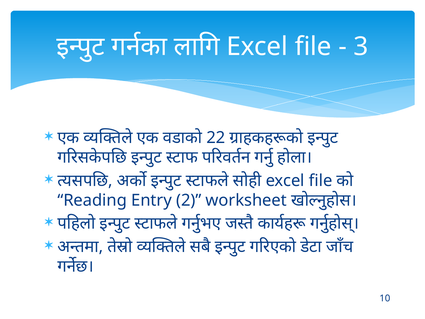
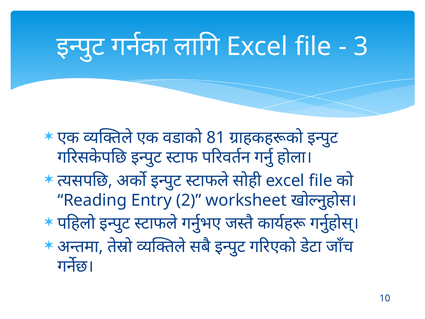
22: 22 -> 81
